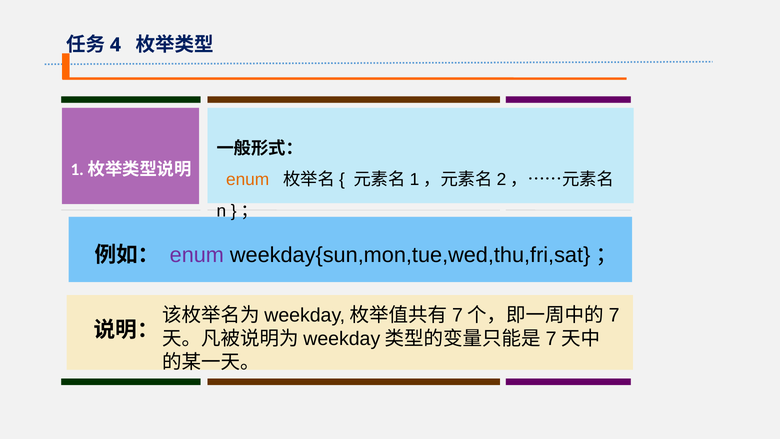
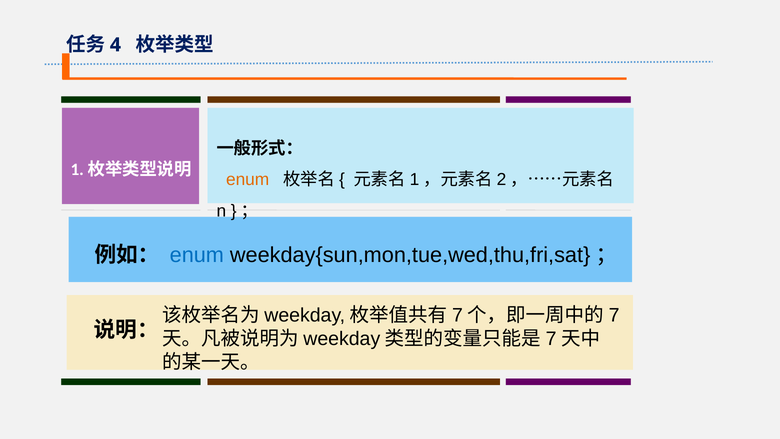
enum at (197, 255) colour: purple -> blue
